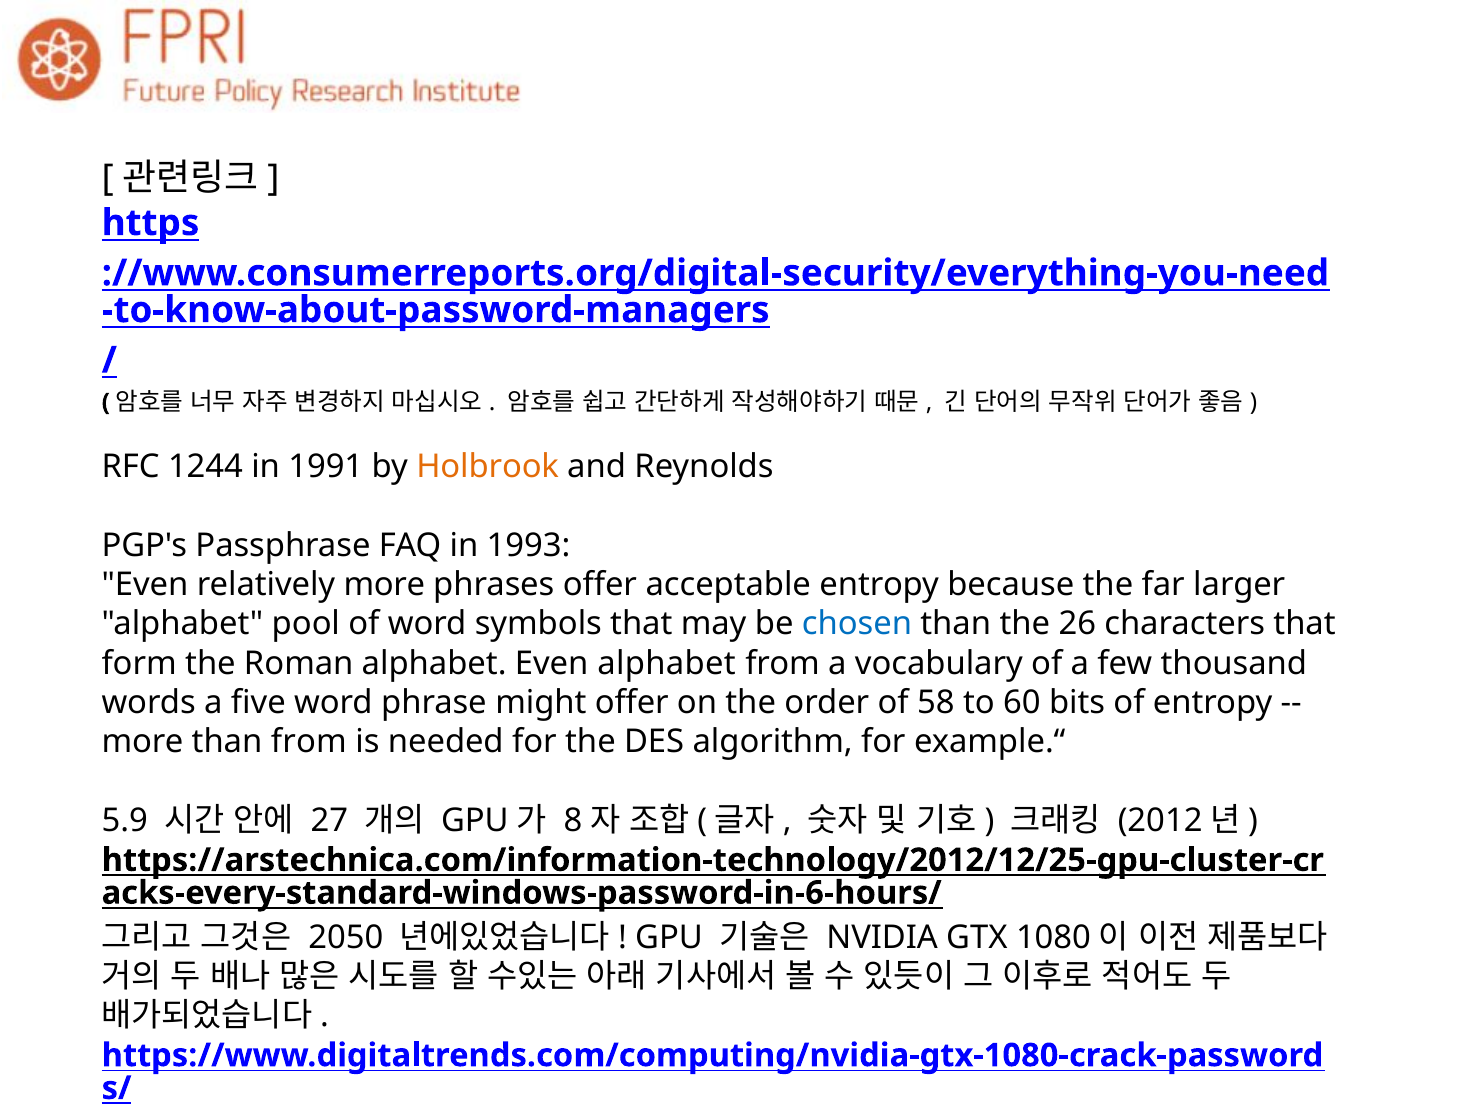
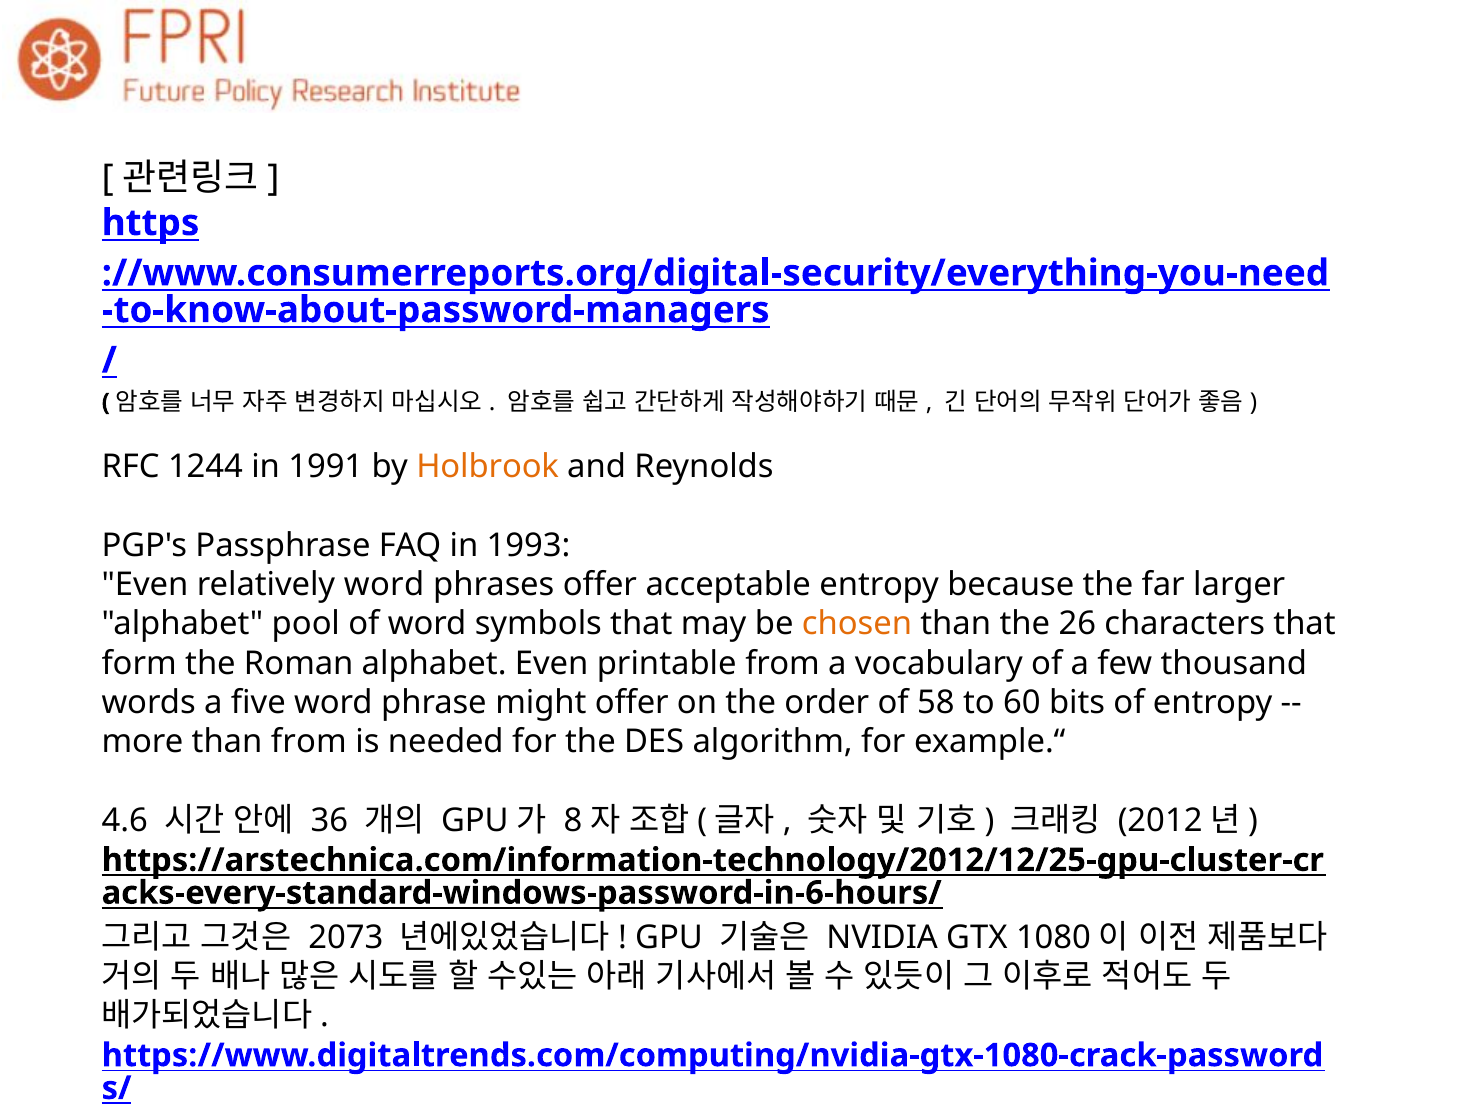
relatively more: more -> word
chosen colour: blue -> orange
Even alphabet: alphabet -> printable
5.9: 5.9 -> 4.6
27: 27 -> 36
2050: 2050 -> 2073
